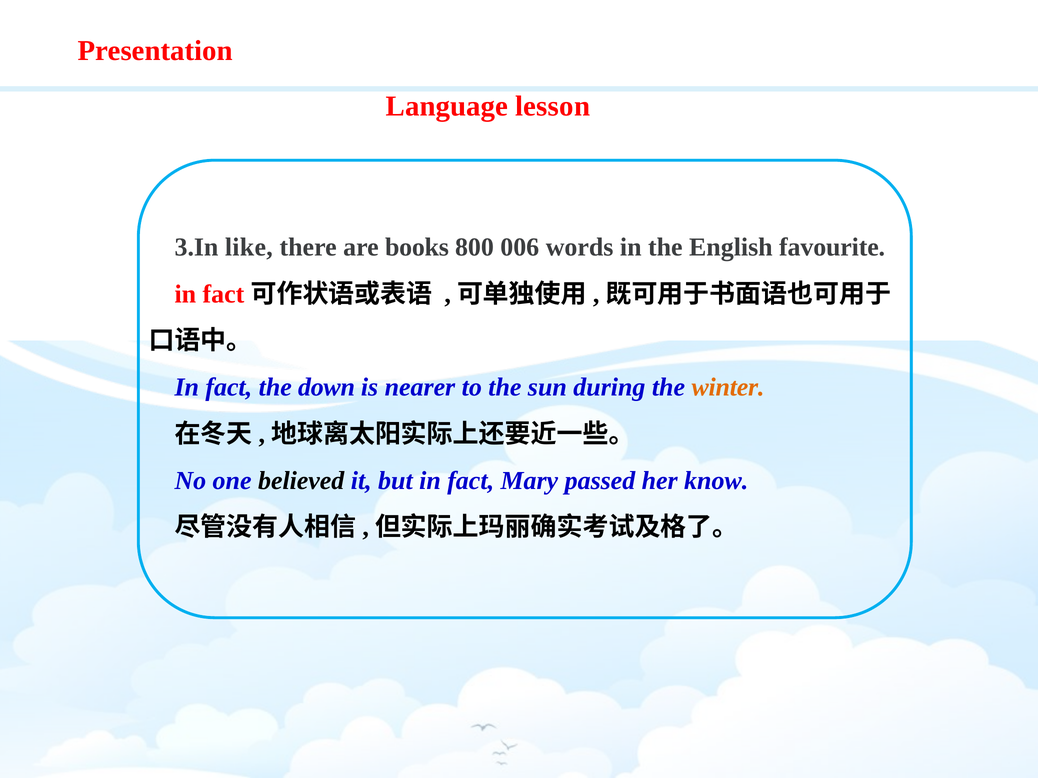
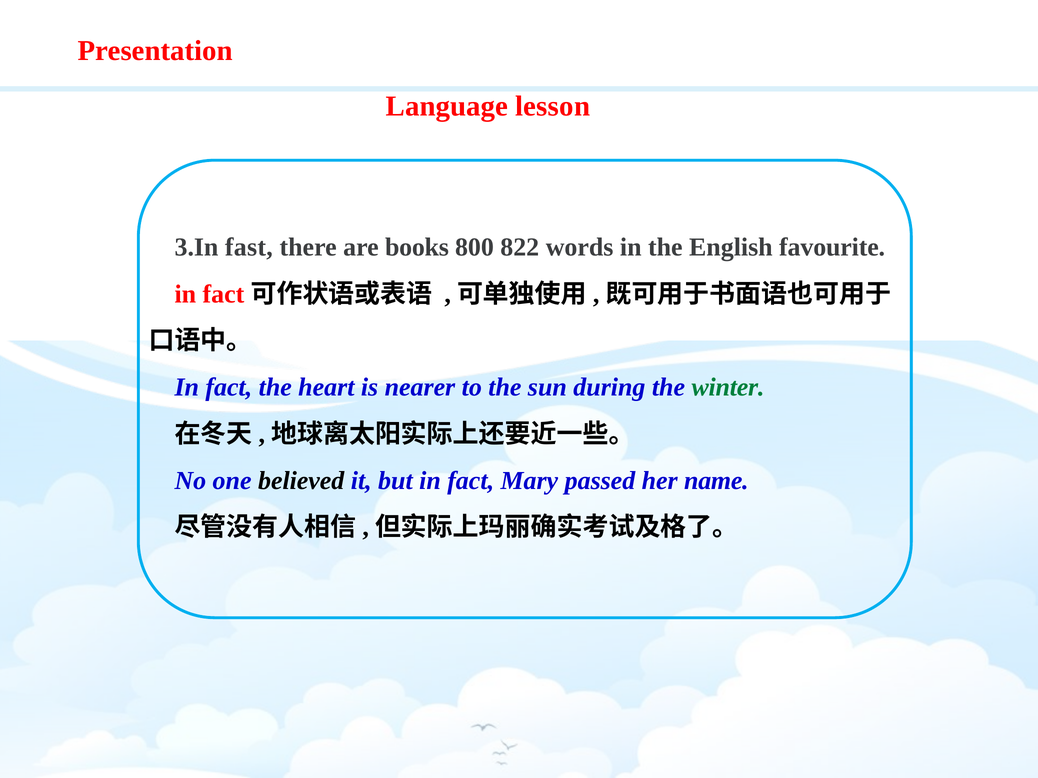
like: like -> fast
006: 006 -> 822
down: down -> heart
winter colour: orange -> green
know: know -> name
